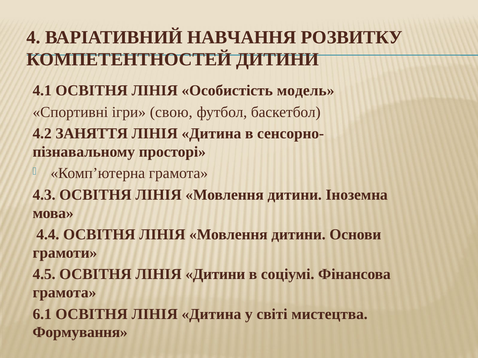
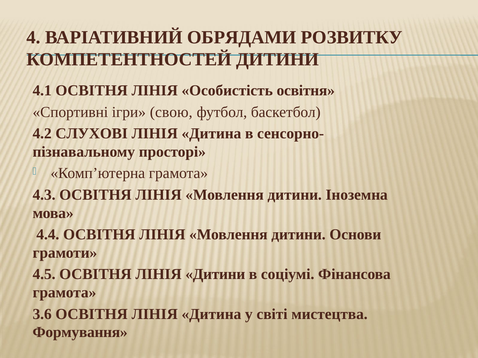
НАВЧАННЯ: НАВЧАННЯ -> ОБРЯДАМИ
Особистість модель: модель -> освітня
ЗАНЯТТЯ: ЗАНЯТТЯ -> СЛУХОВІ
6.1: 6.1 -> 3.6
